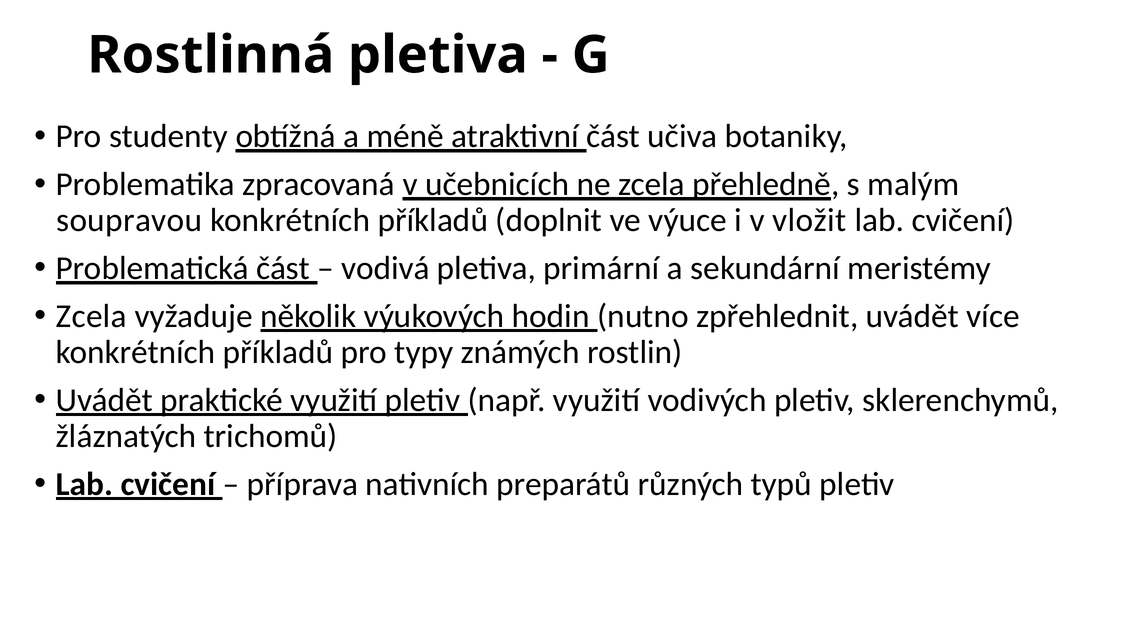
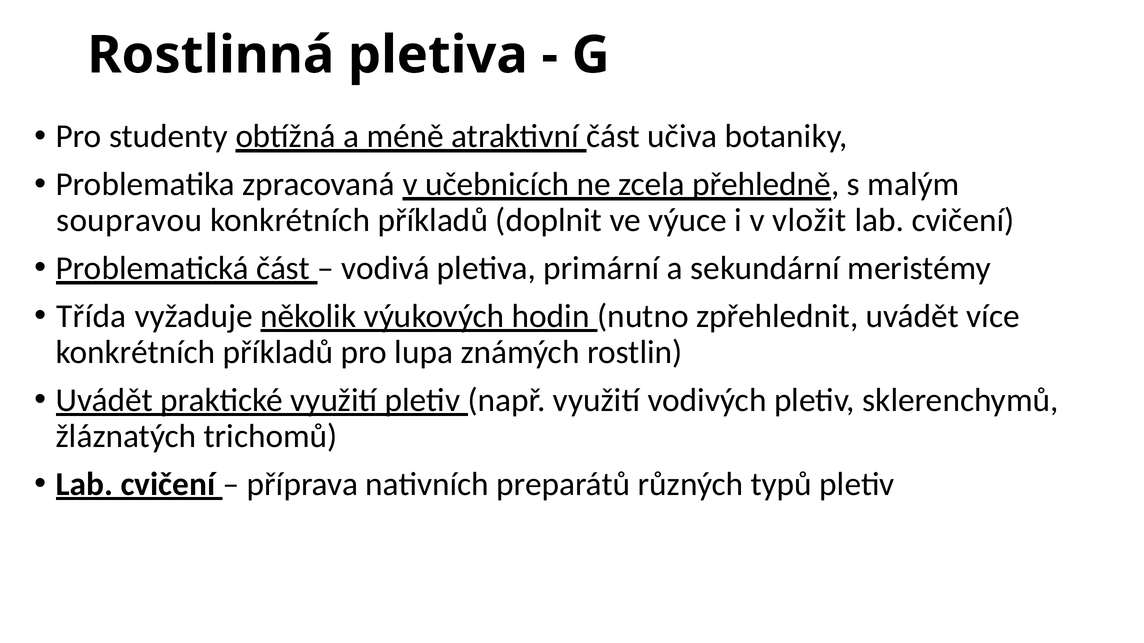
Zcela at (91, 316): Zcela -> Třída
typy: typy -> lupa
